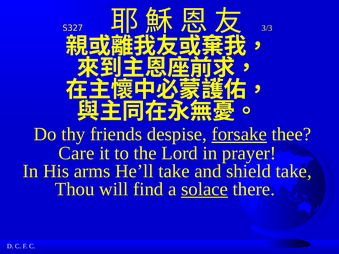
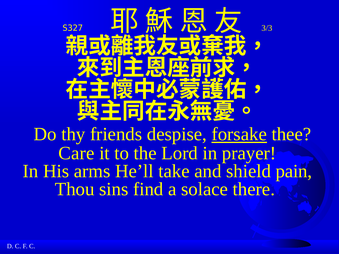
shield take: take -> pain
will: will -> sins
solace underline: present -> none
